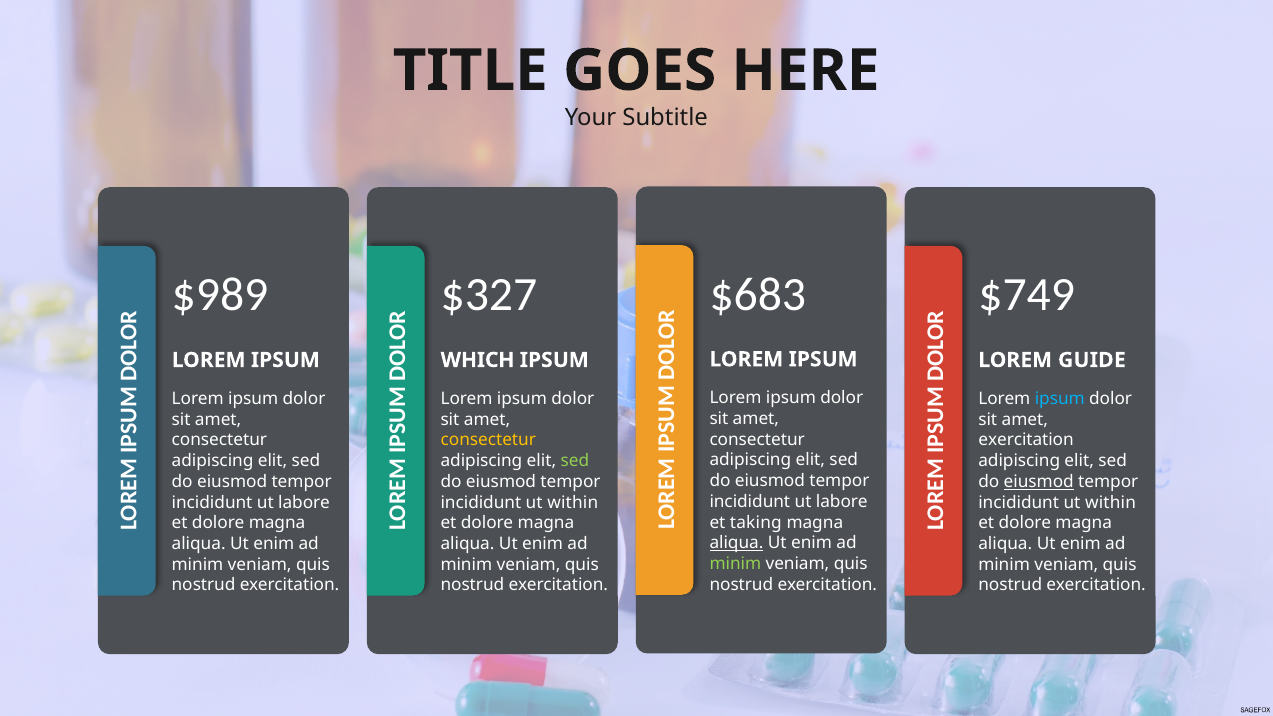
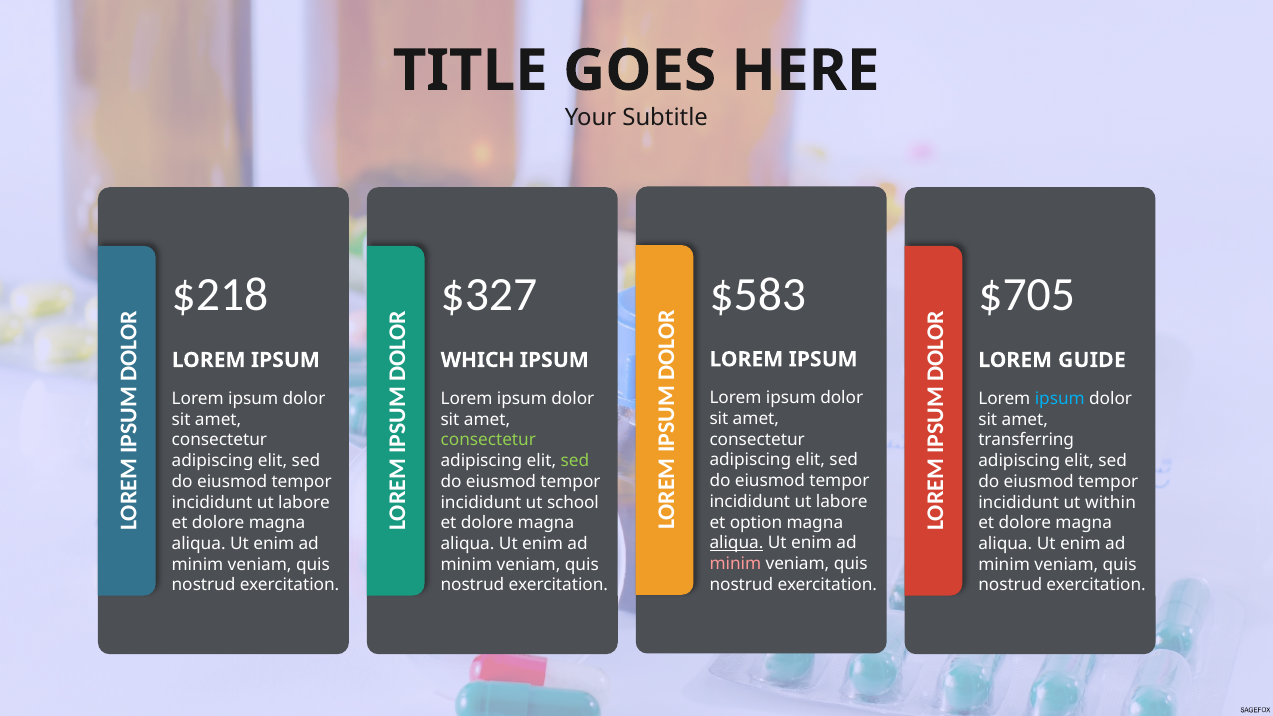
$683: $683 -> $583
$989: $989 -> $218
$749: $749 -> $705
consectetur at (488, 440) colour: yellow -> light green
exercitation at (1026, 440): exercitation -> transferring
eiusmod at (1039, 482) underline: present -> none
within at (573, 502): within -> school
taking: taking -> option
minim at (735, 564) colour: light green -> pink
